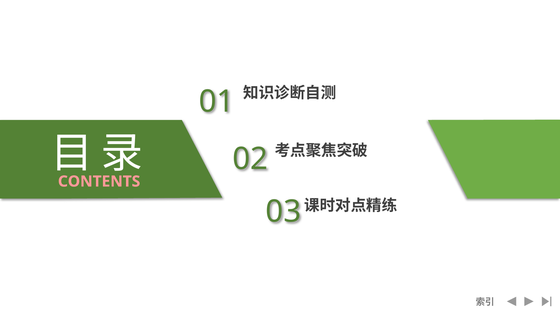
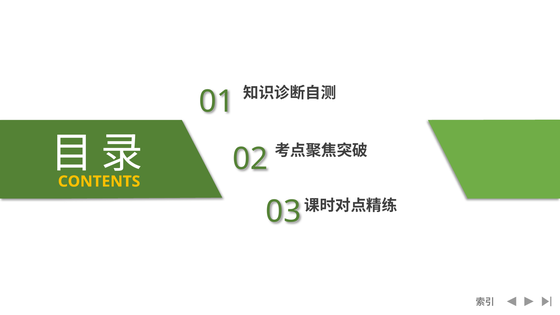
CONTENTS colour: pink -> yellow
